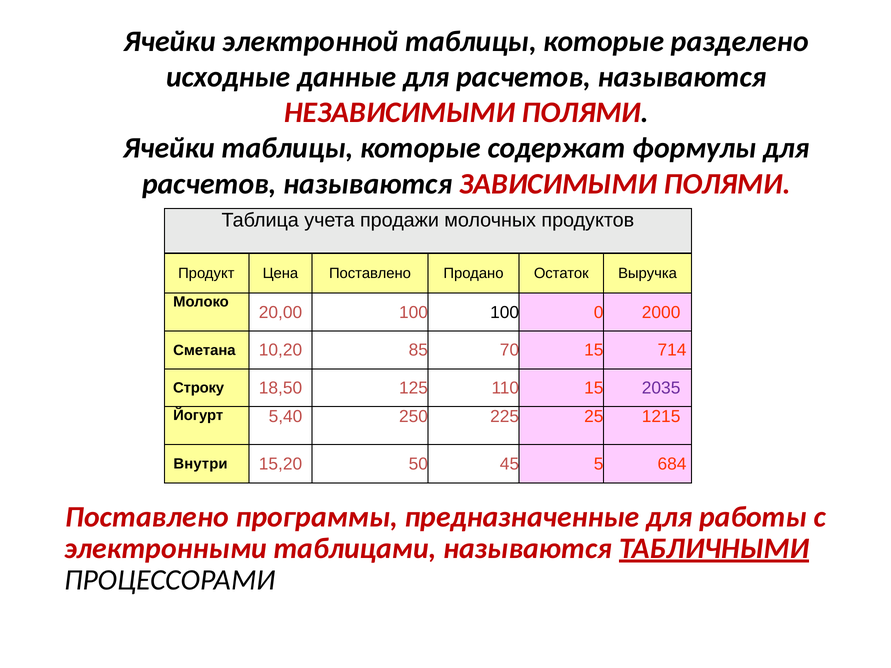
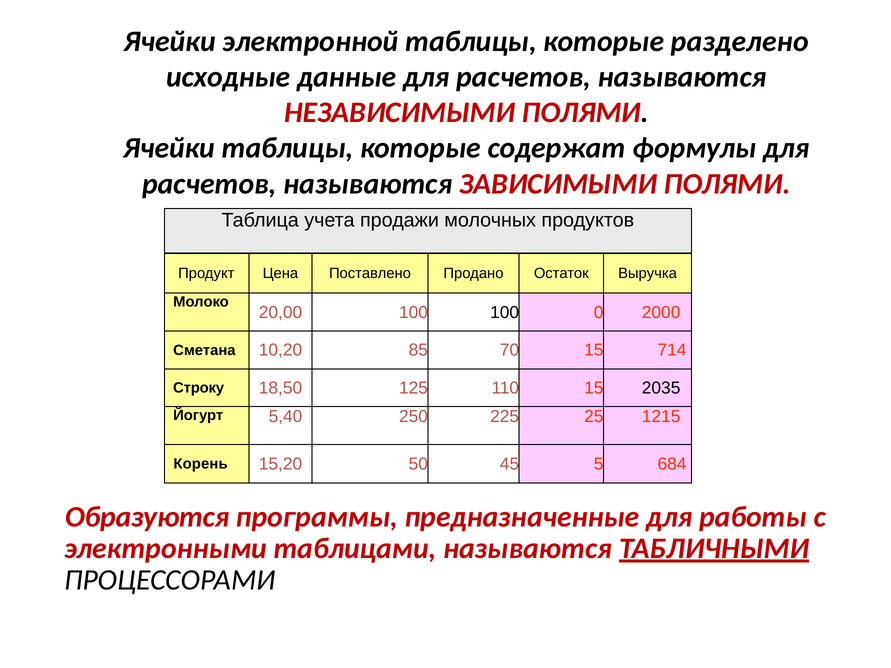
2035 colour: purple -> black
Внутри: Внутри -> Корень
Поставлено at (147, 517): Поставлено -> Образуются
